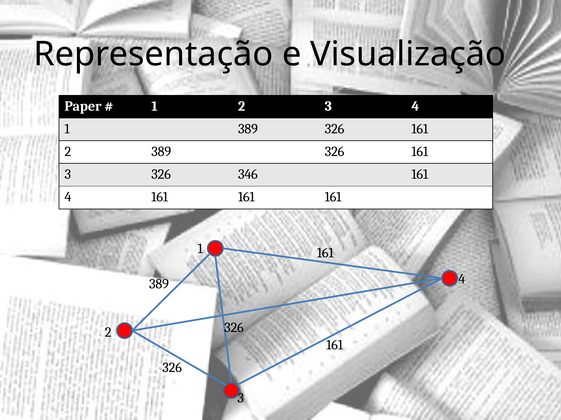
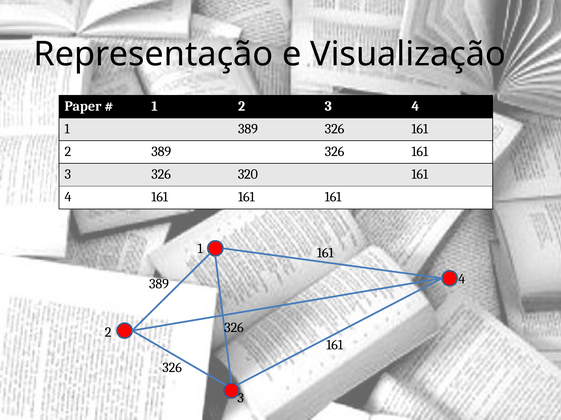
346: 346 -> 320
